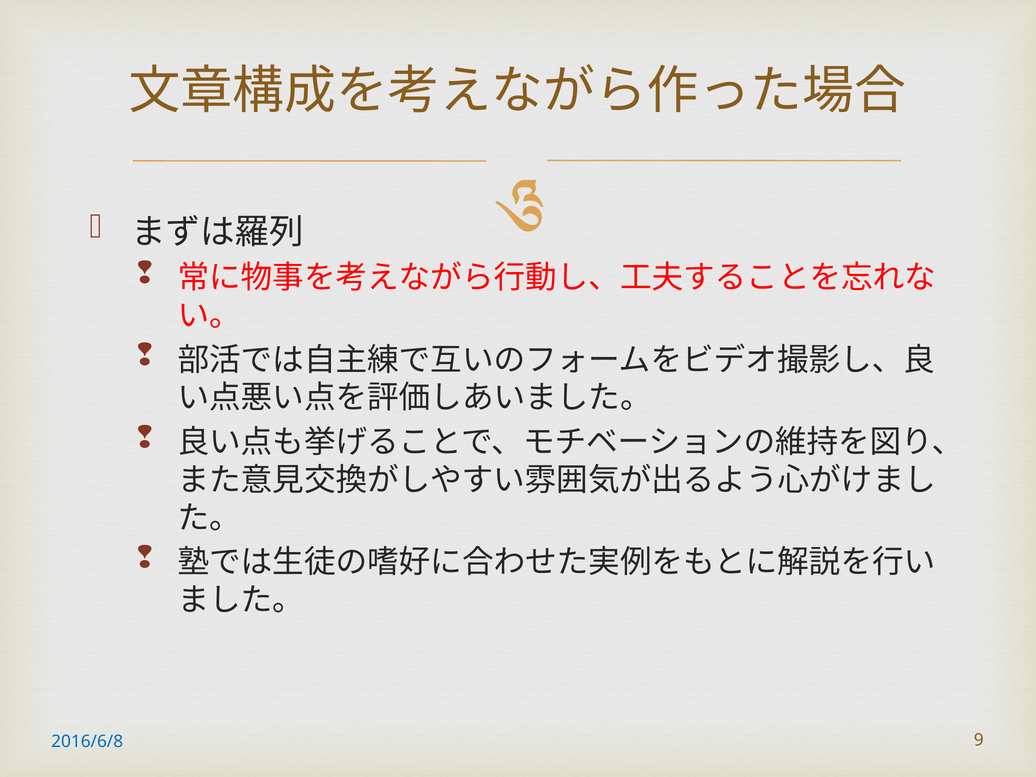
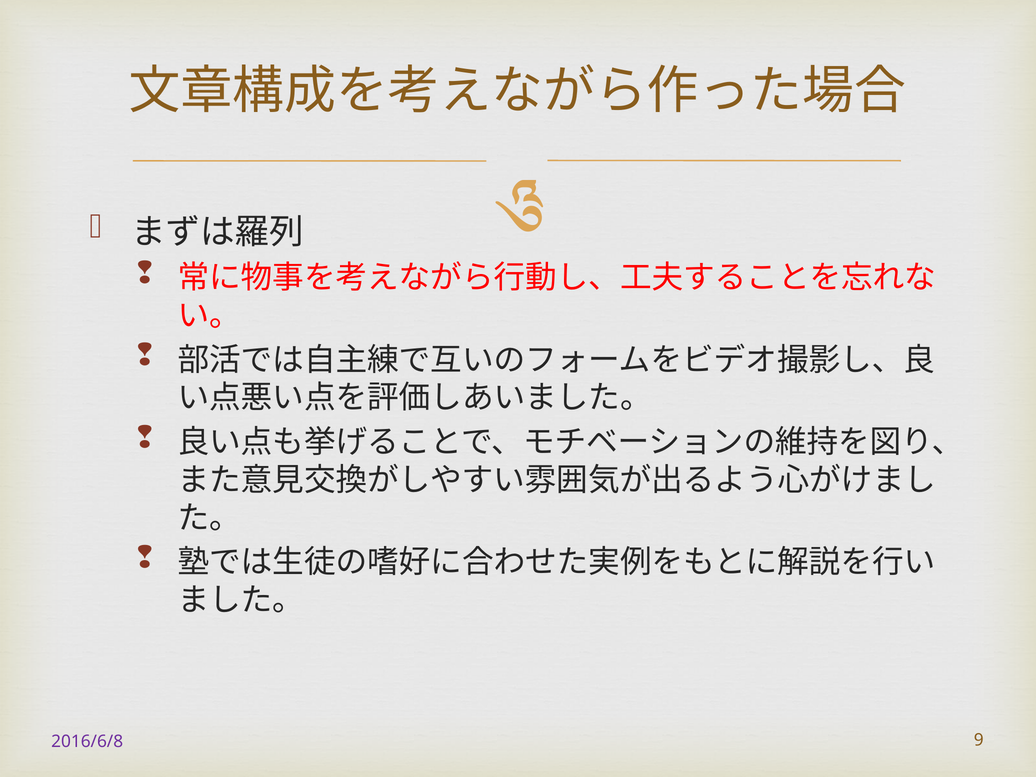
2016/6/8 colour: blue -> purple
